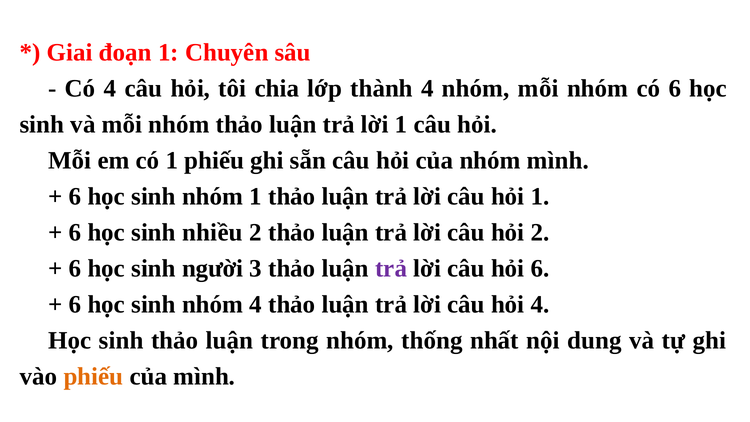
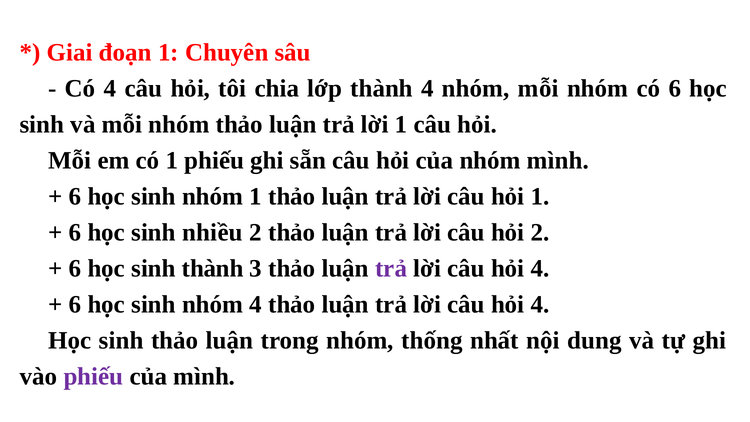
sinh người: người -> thành
6 at (540, 268): 6 -> 4
phiếu at (93, 376) colour: orange -> purple
